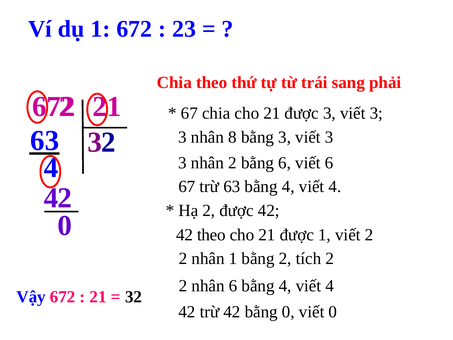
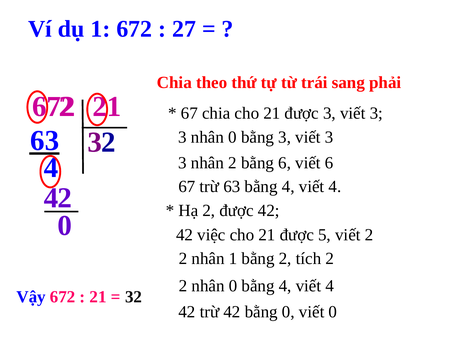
23: 23 -> 27
3 nhân 8: 8 -> 0
42 theo: theo -> việc
được 1: 1 -> 5
2 nhân 6: 6 -> 0
